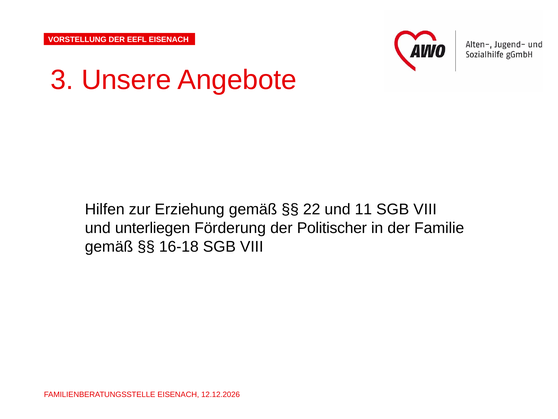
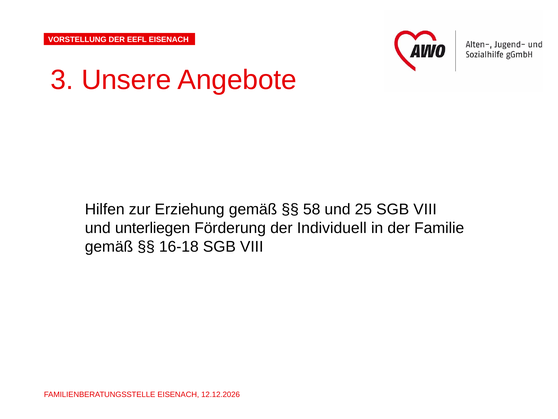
22: 22 -> 58
11: 11 -> 25
Politischer: Politischer -> Individuell
